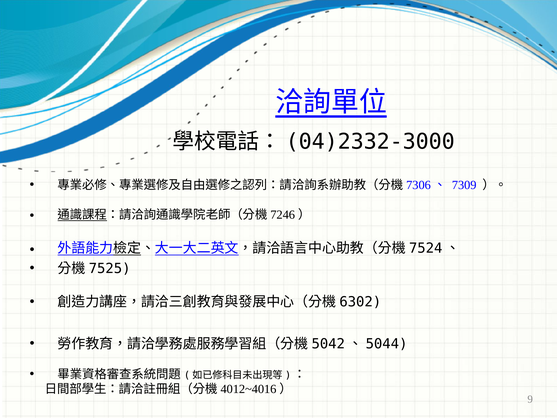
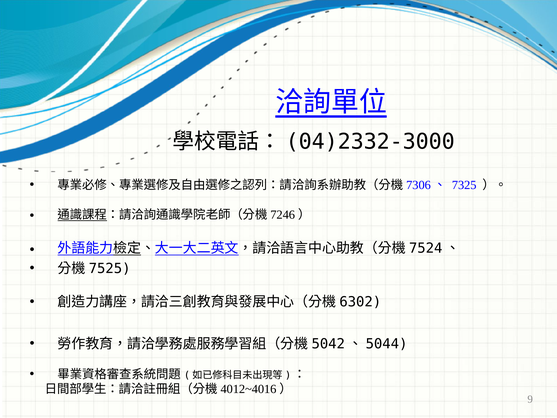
7309: 7309 -> 7325
